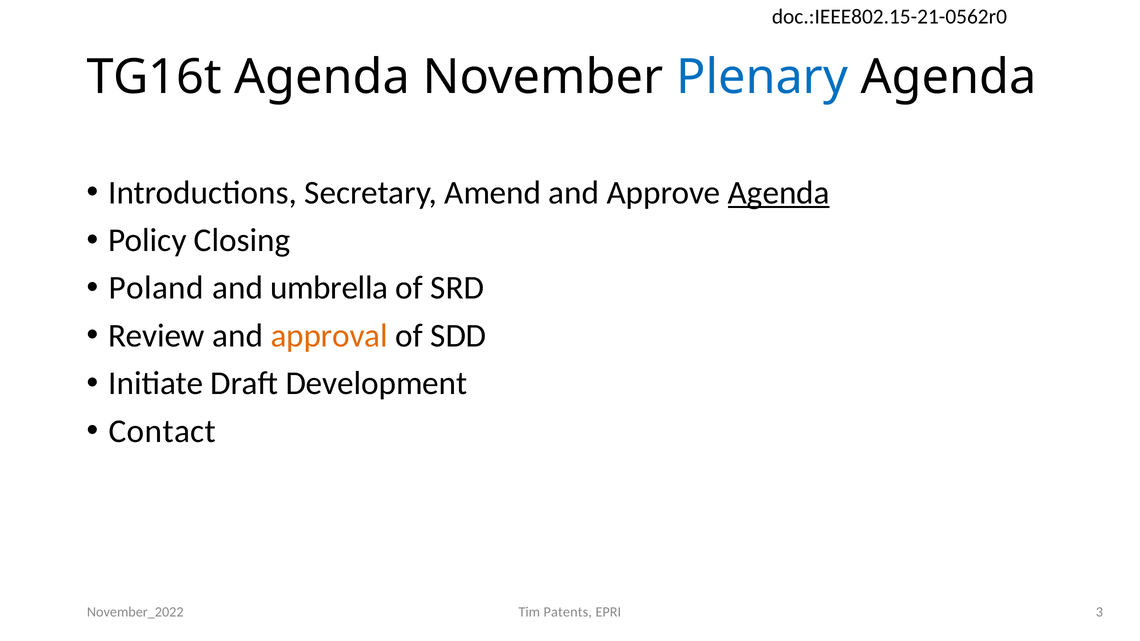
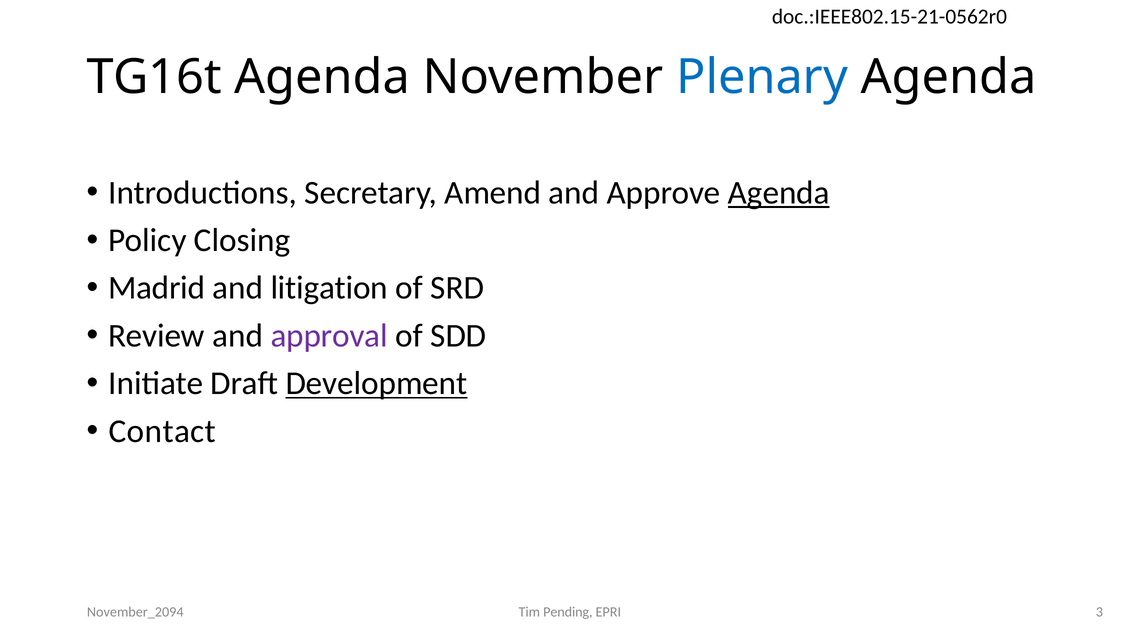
Poland: Poland -> Madrid
umbrella: umbrella -> litigation
approval colour: orange -> purple
Development underline: none -> present
November_2022: November_2022 -> November_2094
Patents: Patents -> Pending
